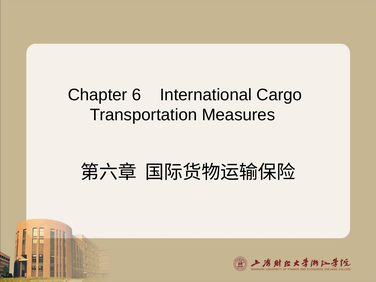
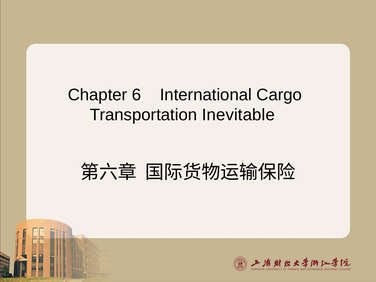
Measures: Measures -> Inevitable
